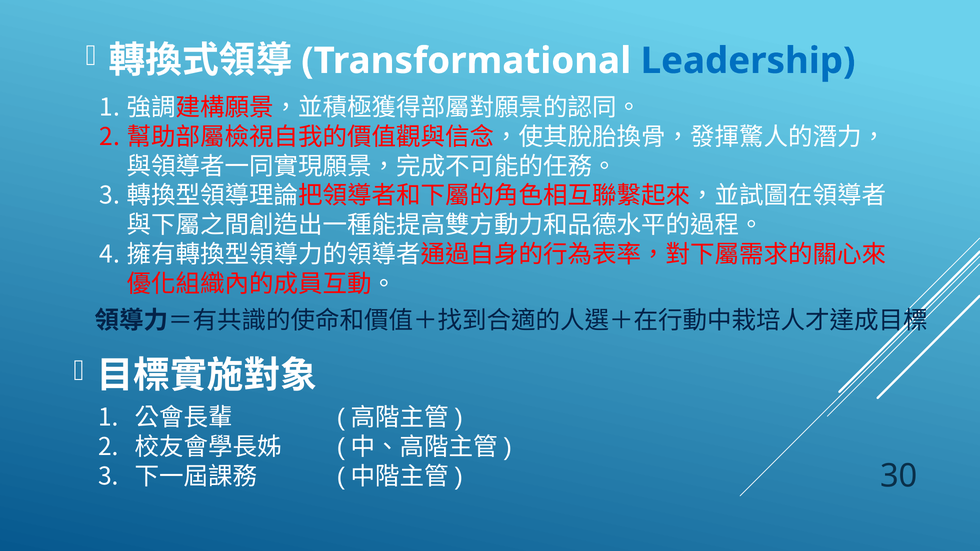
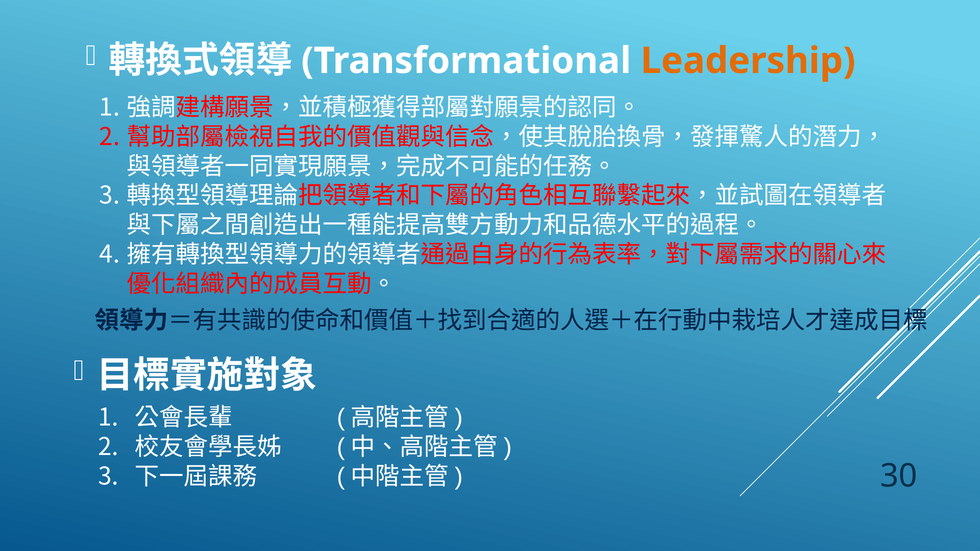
Leadership colour: blue -> orange
